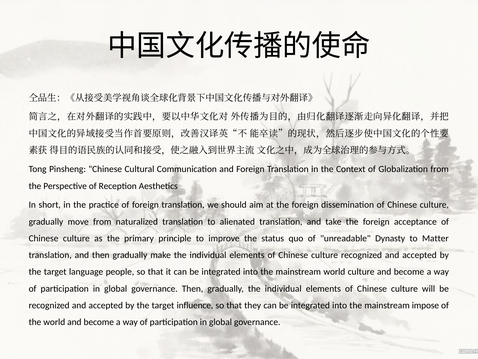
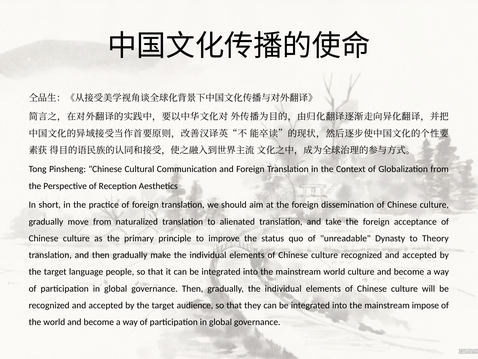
Matter: Matter -> Theory
influence: influence -> audience
